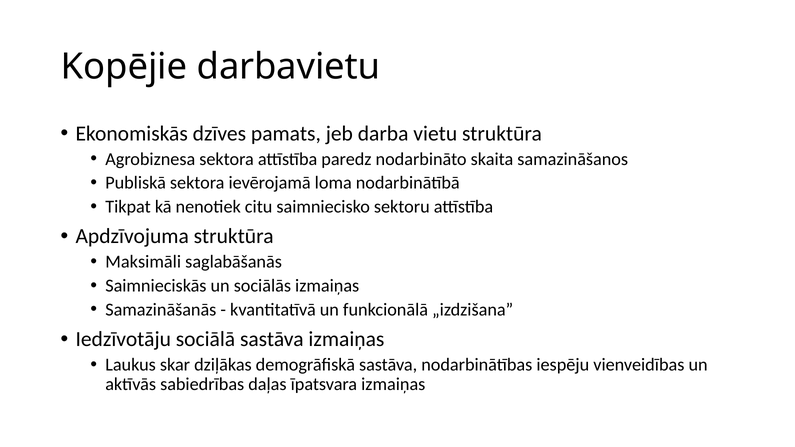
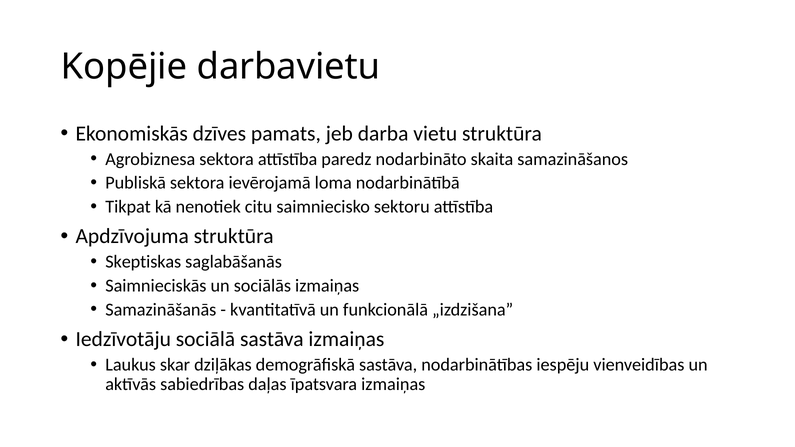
Maksimāli: Maksimāli -> Skeptiskas
